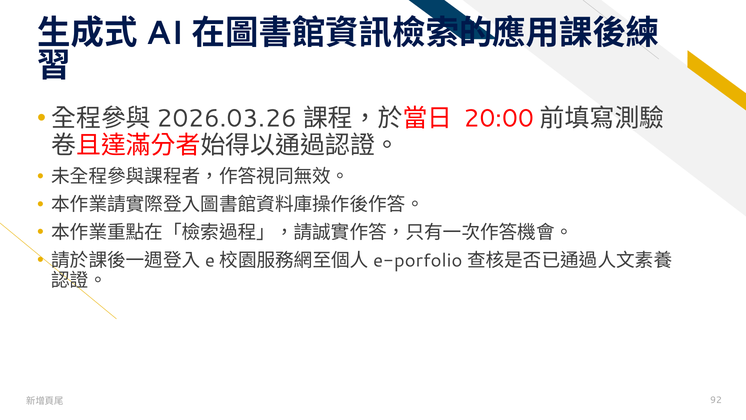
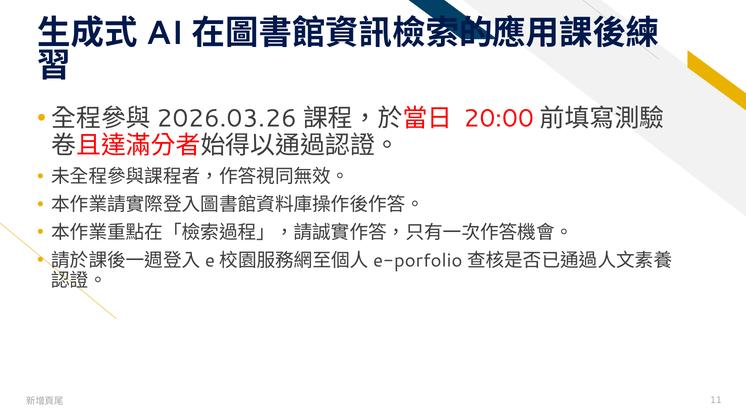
92: 92 -> 11
